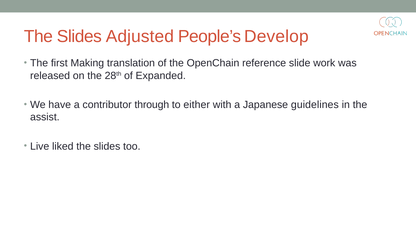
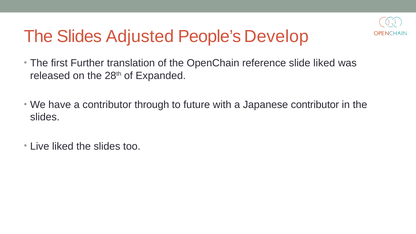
Making: Making -> Further
slide work: work -> liked
either: either -> future
Japanese guidelines: guidelines -> contributor
assist at (45, 117): assist -> slides
